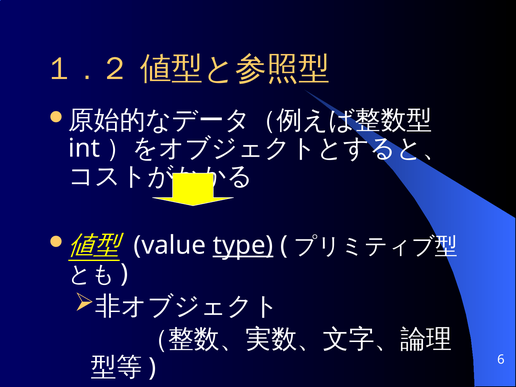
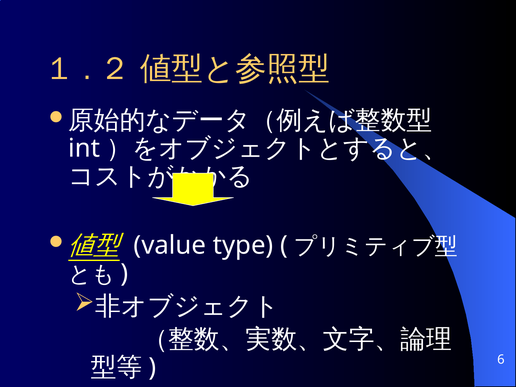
type at (243, 245) underline: present -> none
